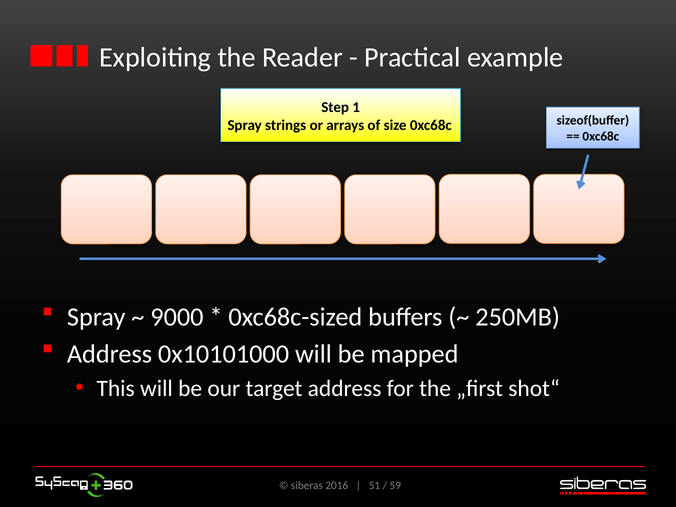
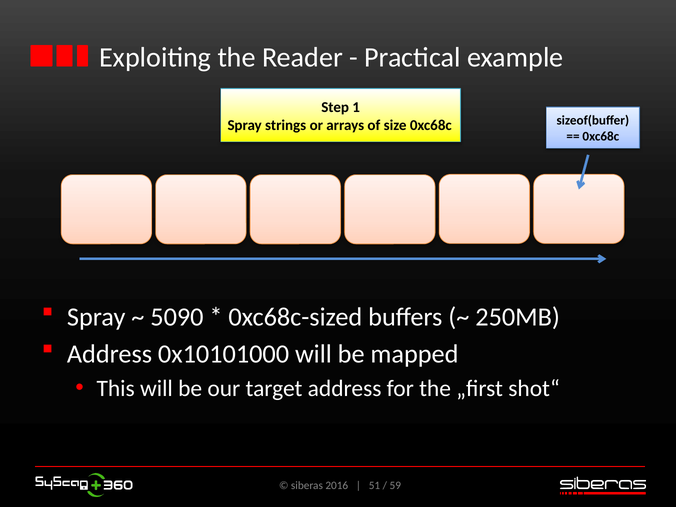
9000: 9000 -> 5090
